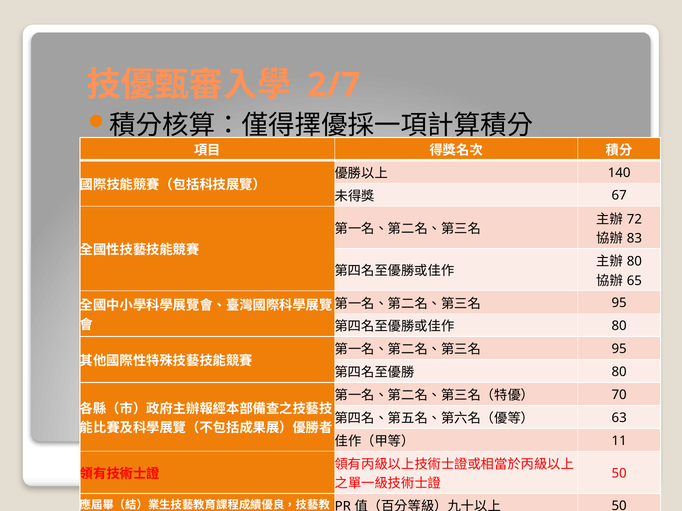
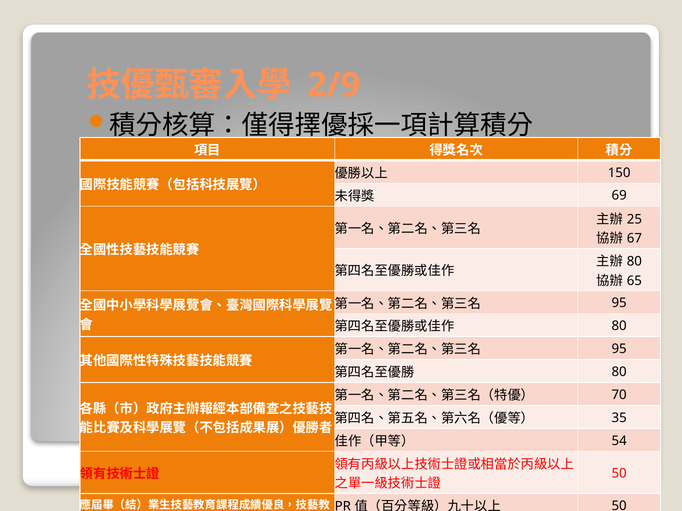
2/7: 2/7 -> 2/9
140: 140 -> 150
67: 67 -> 69
72: 72 -> 25
83: 83 -> 67
63: 63 -> 35
11 at (619, 441): 11 -> 54
